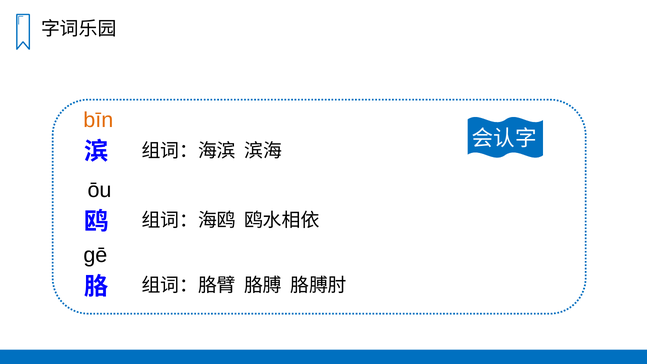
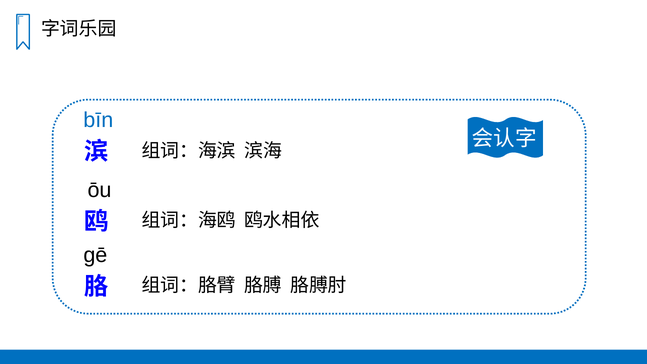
bīn colour: orange -> blue
